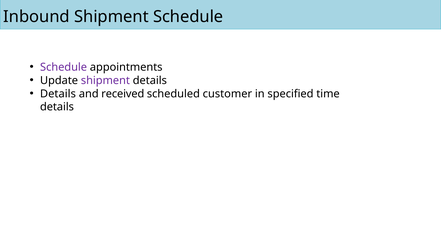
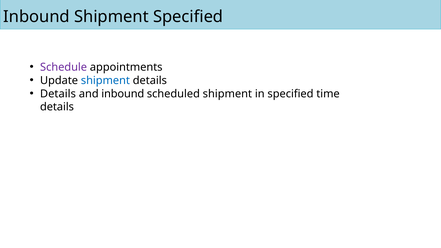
Shipment Schedule: Schedule -> Specified
shipment at (105, 81) colour: purple -> blue
and received: received -> inbound
scheduled customer: customer -> shipment
